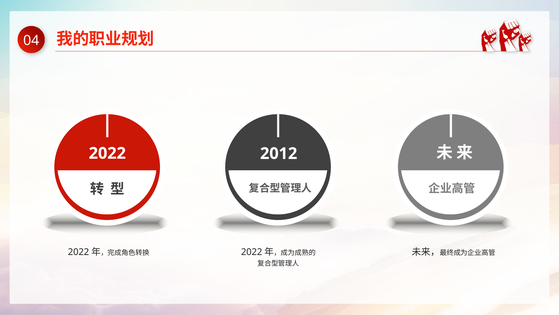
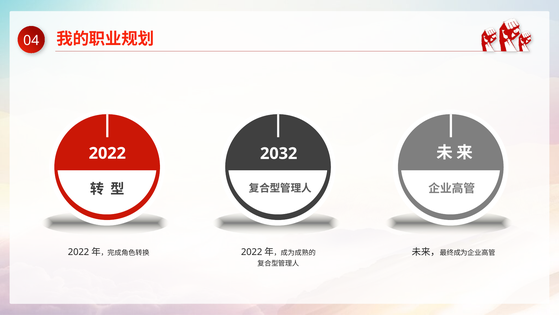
2012: 2012 -> 2032
